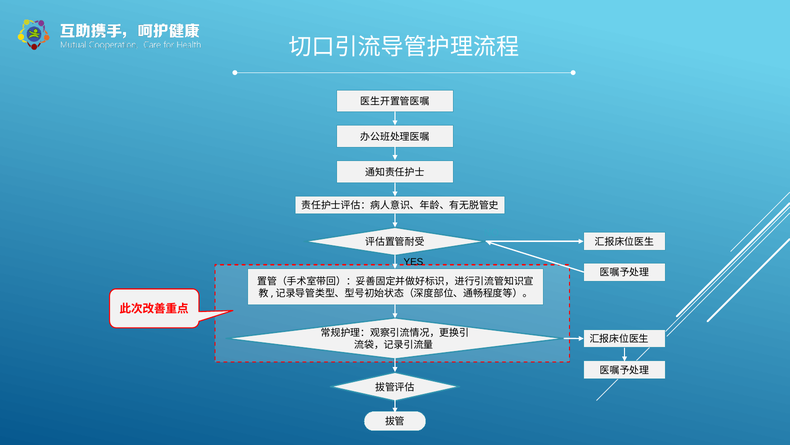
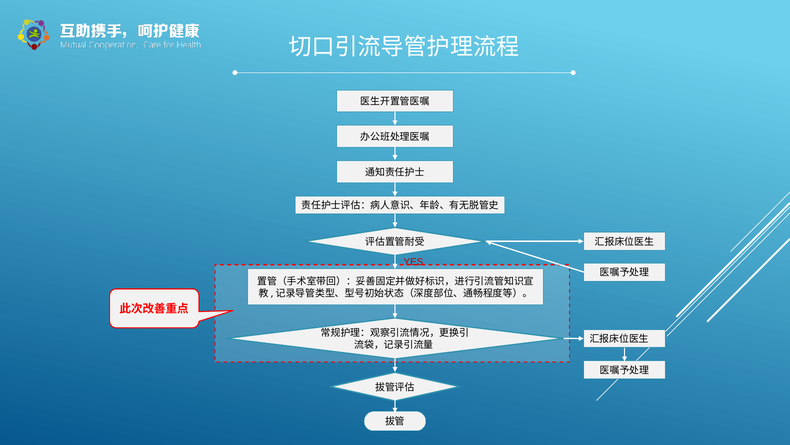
YES colour: black -> red
